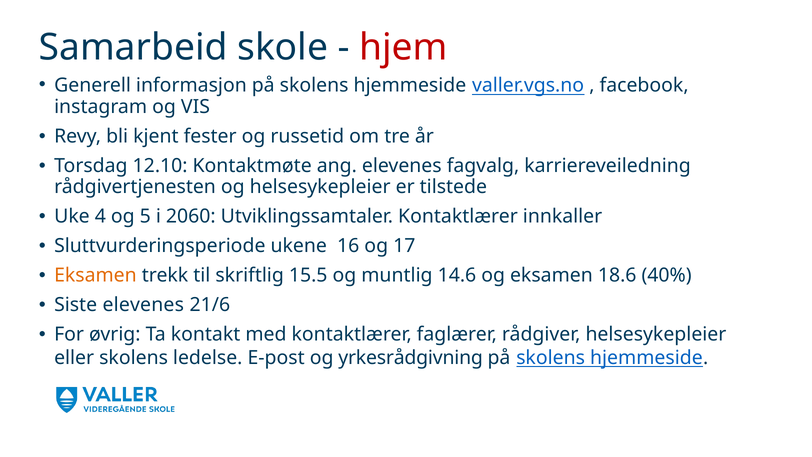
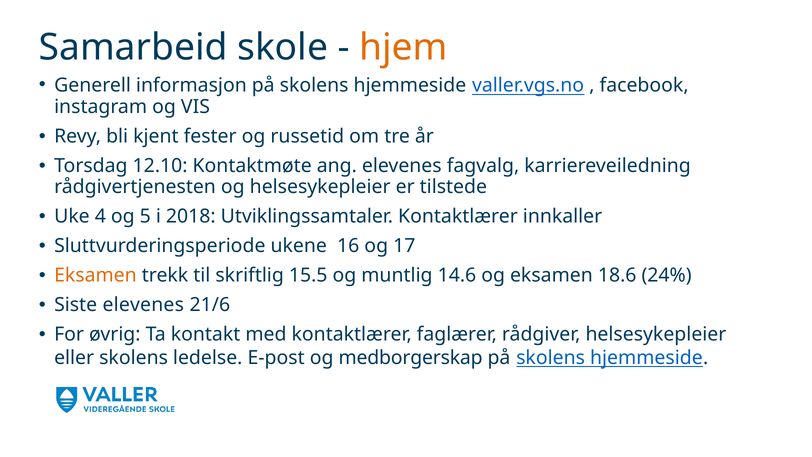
hjem colour: red -> orange
2060: 2060 -> 2018
40%: 40% -> 24%
yrkesrådgivning: yrkesrådgivning -> medborgerskap
